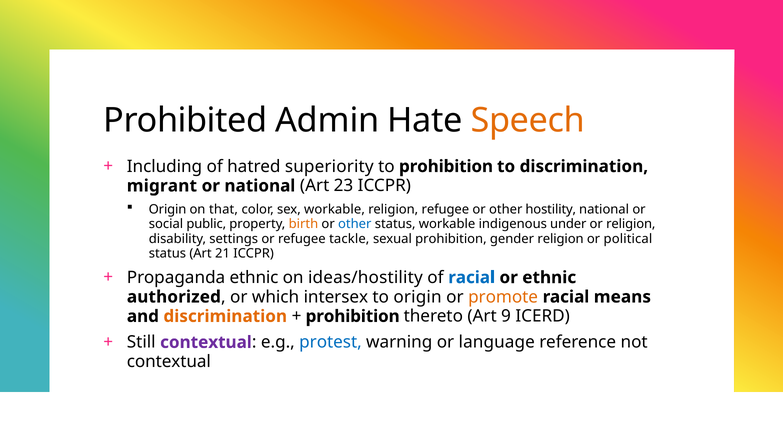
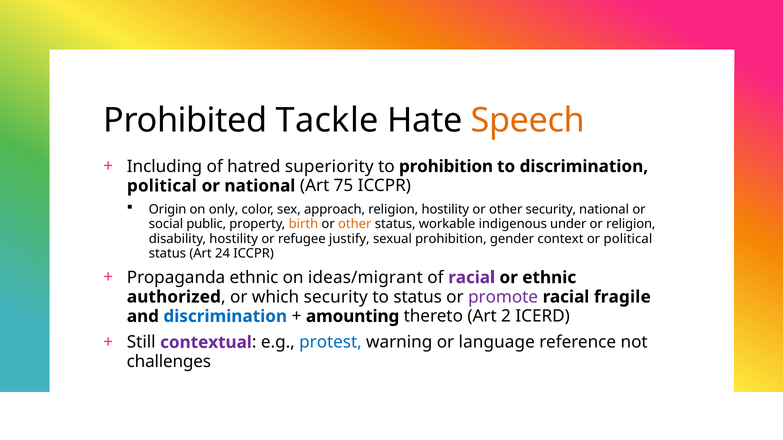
Admin: Admin -> Tackle
migrant at (162, 186): migrant -> political
23: 23 -> 75
that: that -> only
sex workable: workable -> approach
religion refugee: refugee -> hostility
other hostility: hostility -> security
other at (355, 224) colour: blue -> orange
disability settings: settings -> hostility
tackle: tackle -> justify
gender religion: religion -> context
21: 21 -> 24
ideas/hostility: ideas/hostility -> ideas/migrant
racial at (472, 278) colour: blue -> purple
which intersex: intersex -> security
to origin: origin -> status
promote colour: orange -> purple
means: means -> fragile
discrimination at (225, 317) colour: orange -> blue
prohibition at (353, 317): prohibition -> amounting
9: 9 -> 2
contextual at (169, 362): contextual -> challenges
